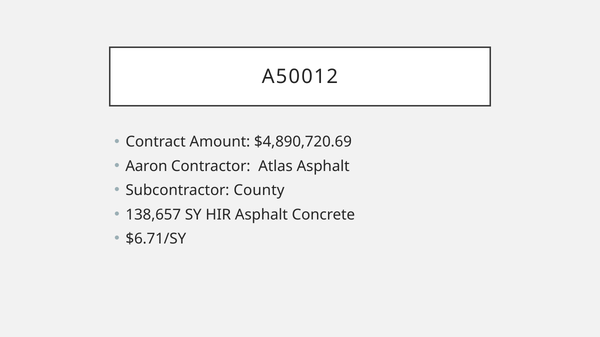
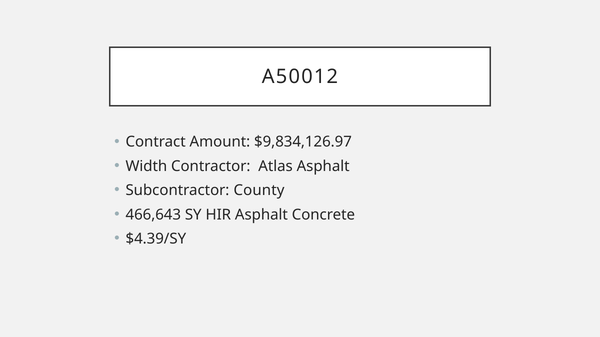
$4,890,720.69: $4,890,720.69 -> $9,834,126.97
Aaron: Aaron -> Width
138,657: 138,657 -> 466,643
$6.71/SY: $6.71/SY -> $4.39/SY
